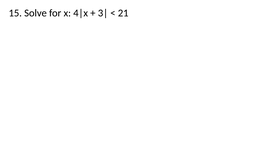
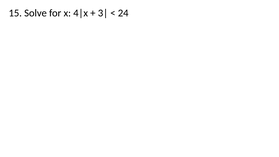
21: 21 -> 24
